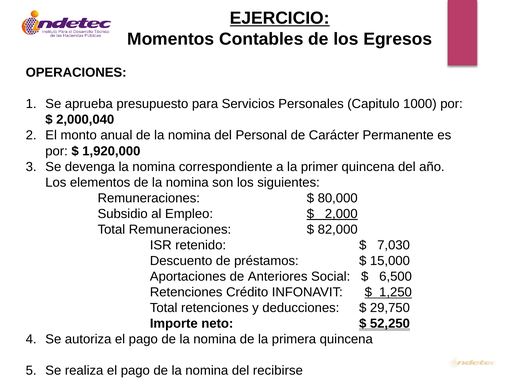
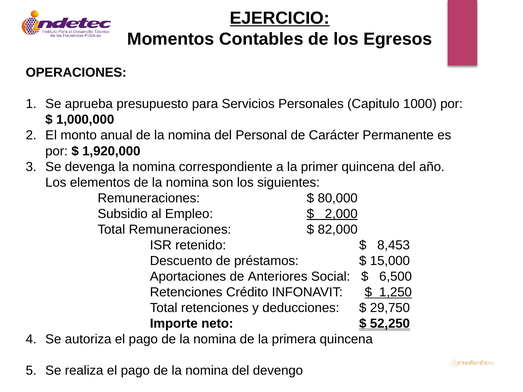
2,000,040: 2,000,040 -> 1,000,000
7,030: 7,030 -> 8,453
recibirse: recibirse -> devengo
